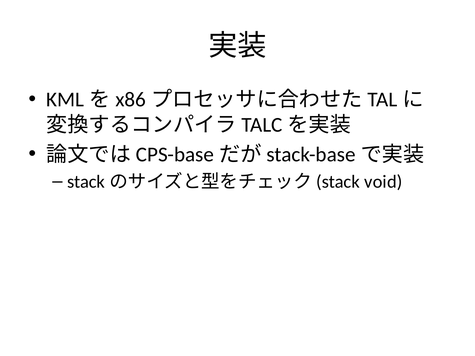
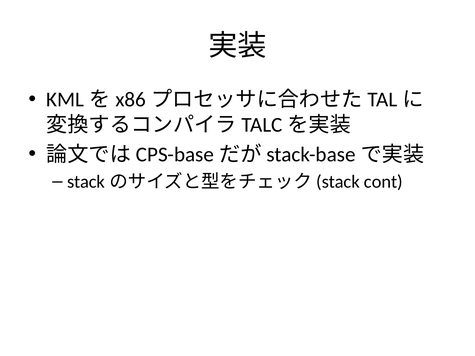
void: void -> cont
